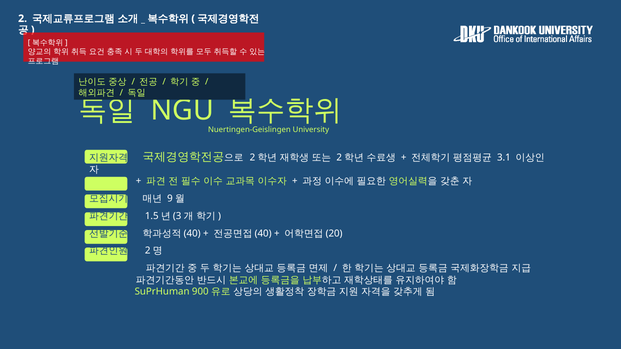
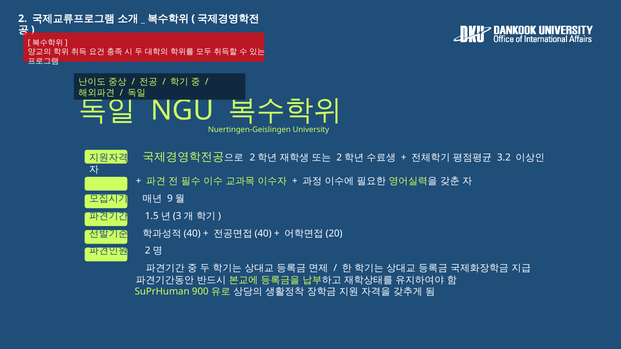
3.1: 3.1 -> 3.2
